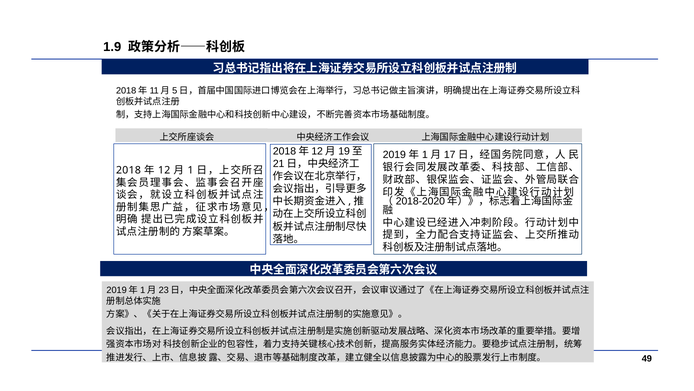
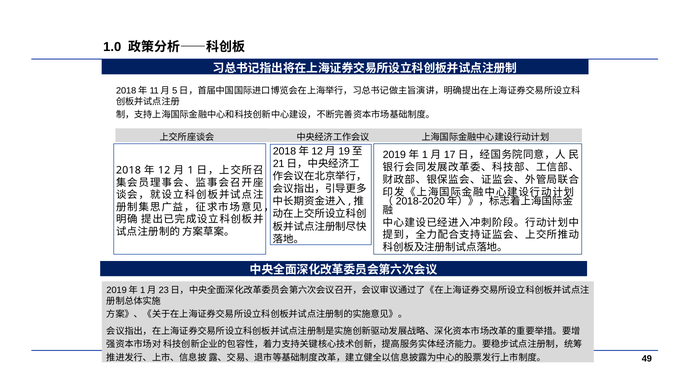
1.9: 1.9 -> 1.0
